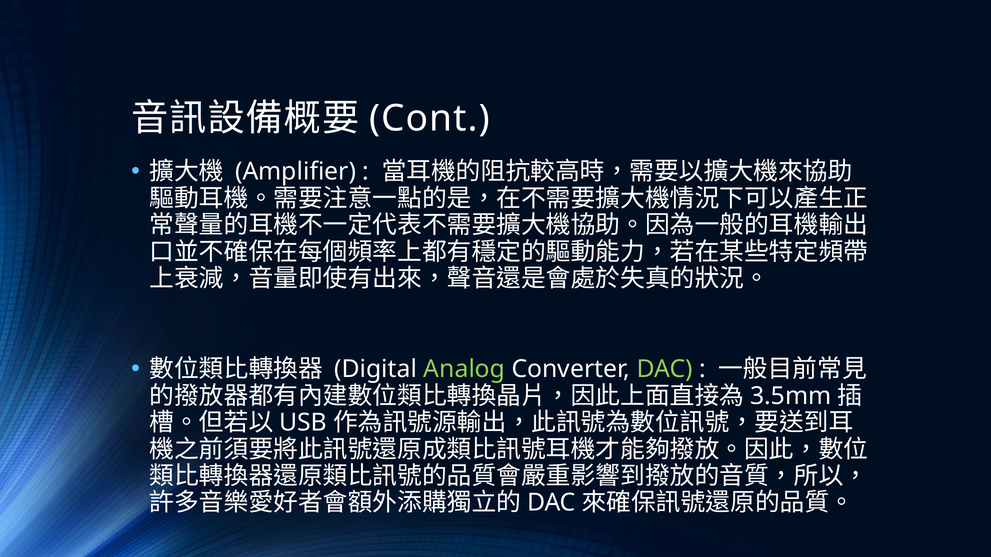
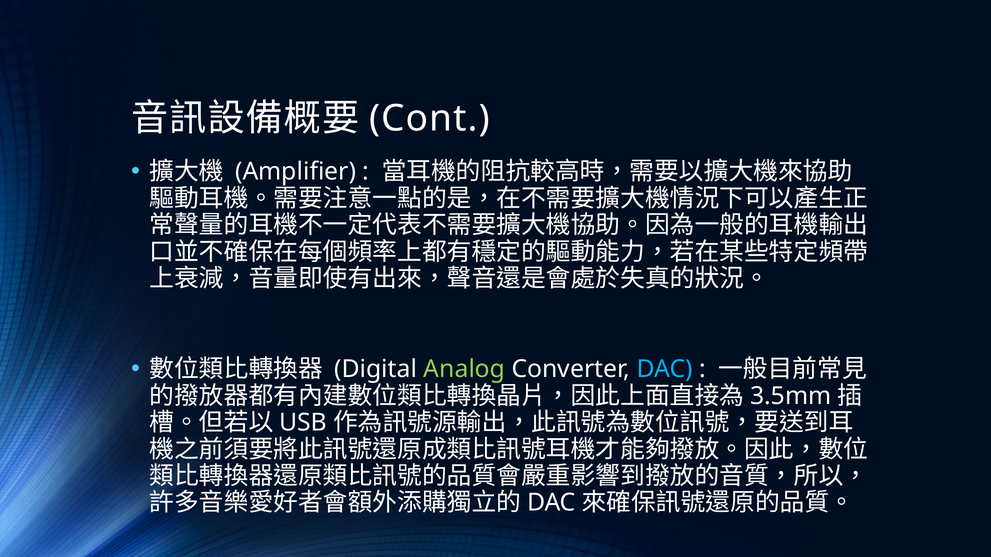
DAC at (665, 370) colour: light green -> light blue
